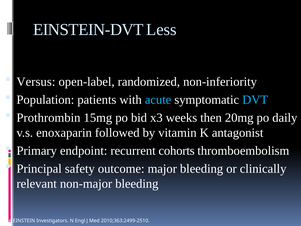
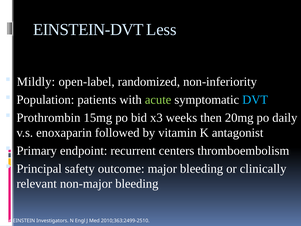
Versus: Versus -> Mildly
acute colour: light blue -> light green
cohorts: cohorts -> centers
